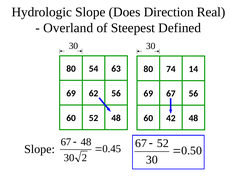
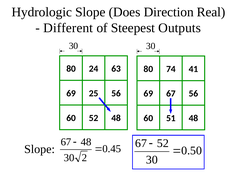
Overland: Overland -> Different
Defined: Defined -> Outputs
54: 54 -> 24
14: 14 -> 41
62: 62 -> 25
42: 42 -> 51
